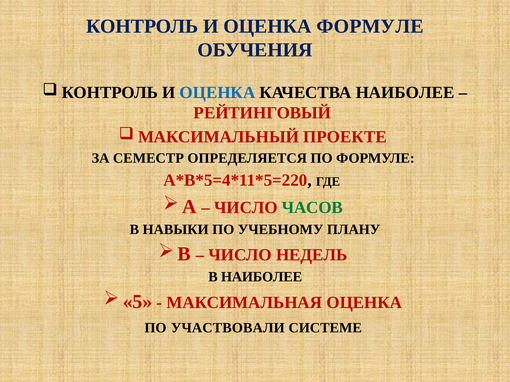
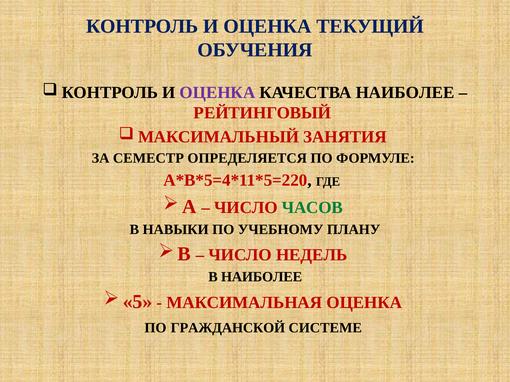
ОЦЕНКА ФОРМУЛЕ: ФОРМУЛЕ -> ТЕКУЩИЙ
ОЦЕНКА at (217, 93) colour: blue -> purple
ПРОЕКТЕ: ПРОЕКТЕ -> ЗАНЯТИЯ
УЧАСТВОВАЛИ: УЧАСТВОВАЛИ -> ГРАЖДАНСКОЙ
